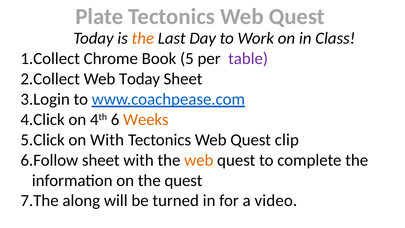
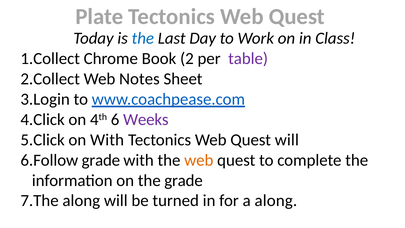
the at (143, 38) colour: orange -> blue
5: 5 -> 2
Web Today: Today -> Notes
Weeks colour: orange -> purple
Quest clip: clip -> will
sheet at (101, 160): sheet -> grade
the quest: quest -> grade
a video: video -> along
